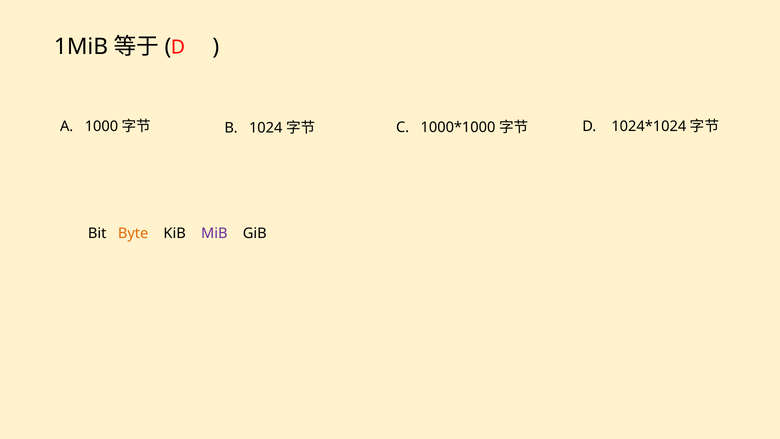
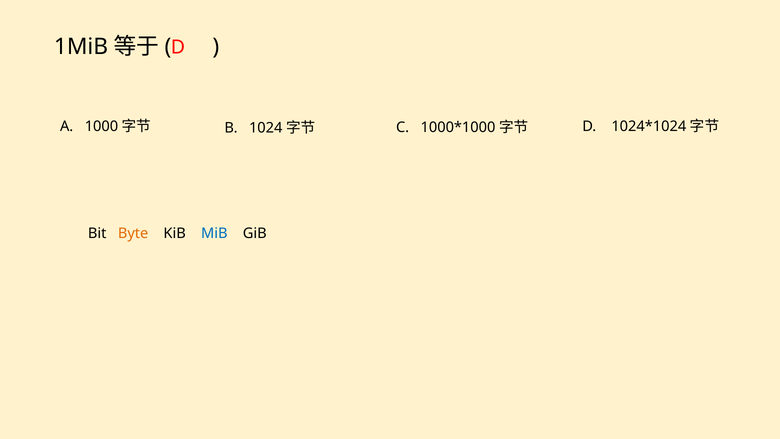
MiB colour: purple -> blue
